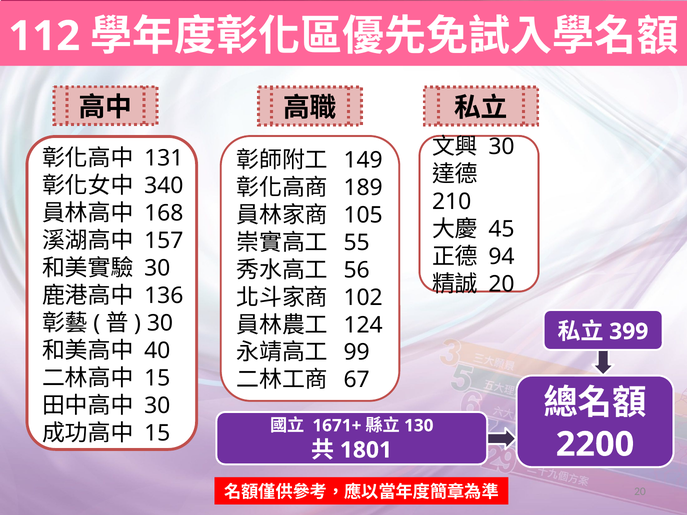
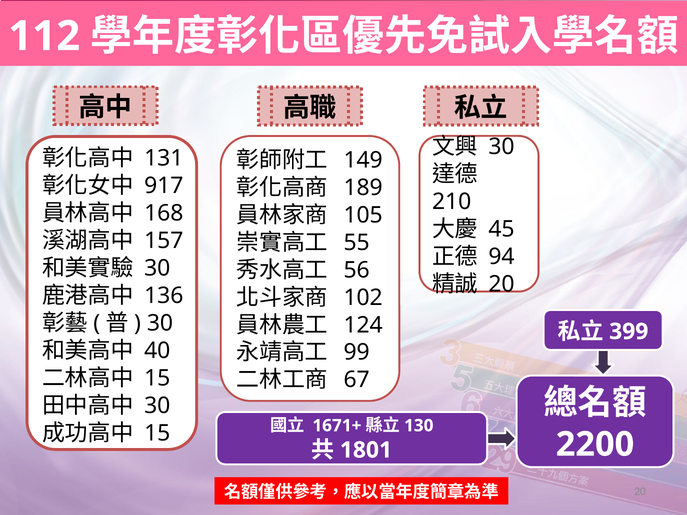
340: 340 -> 917
